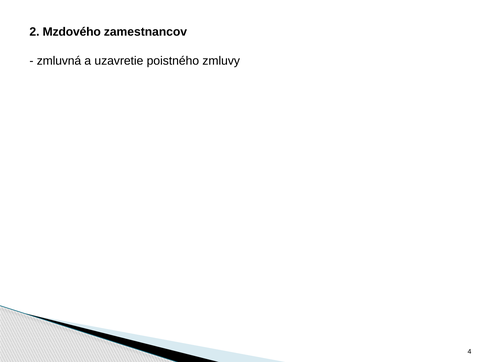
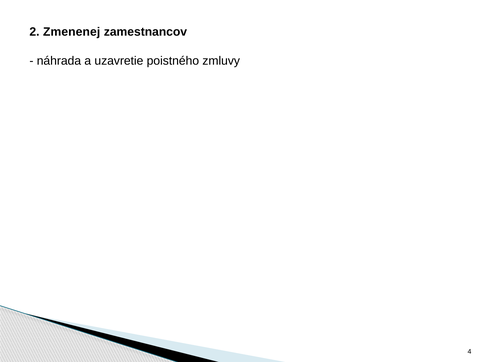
Mzdového: Mzdového -> Zmenenej
zmluvná: zmluvná -> náhrada
